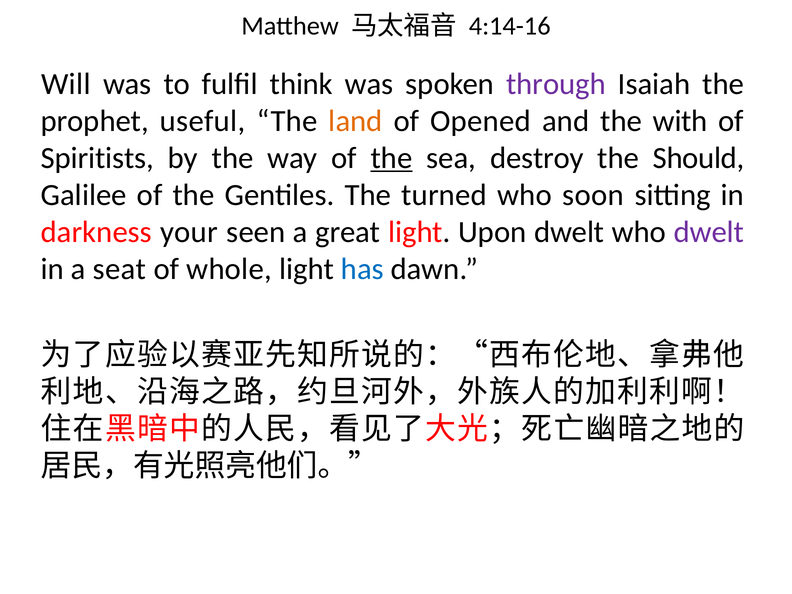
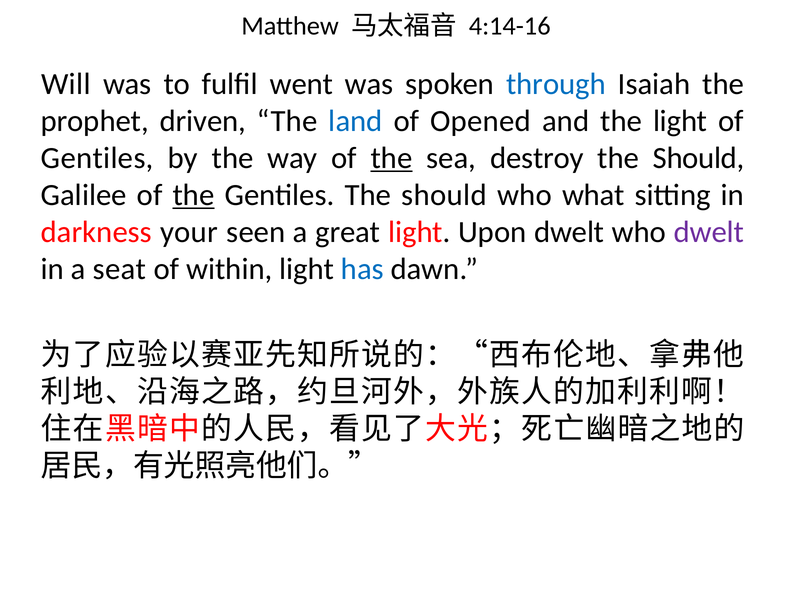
think: think -> went
through colour: purple -> blue
useful: useful -> driven
land colour: orange -> blue
the with: with -> light
Spiritists at (97, 158): Spiritists -> Gentiles
the at (194, 195) underline: none -> present
Gentiles The turned: turned -> should
soon: soon -> what
whole: whole -> within
